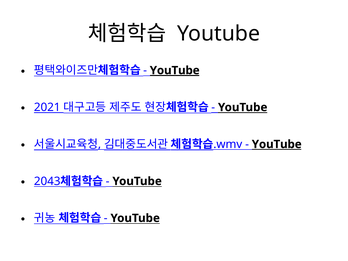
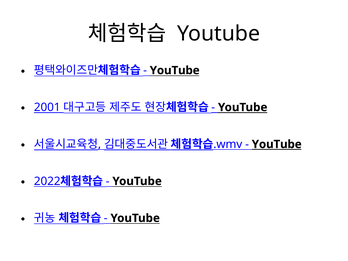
YouTube at (175, 70) underline: present -> none
2021: 2021 -> 2001
2043: 2043 -> 2022
